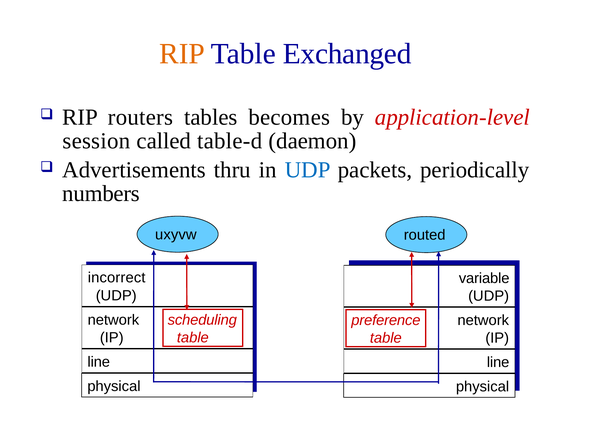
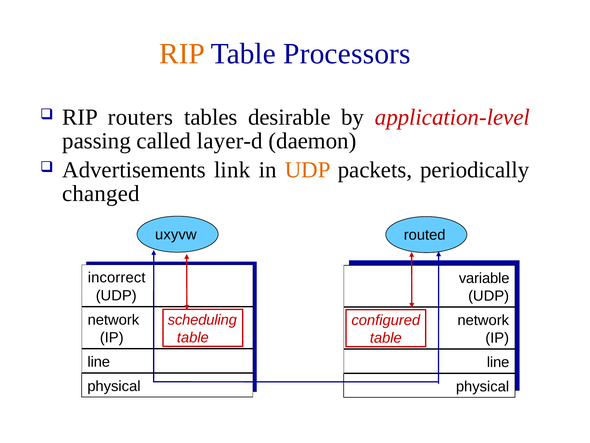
Exchanged: Exchanged -> Processors
becomes: becomes -> desirable
session: session -> passing
table-d: table-d -> layer-d
thru: thru -> link
UDP at (308, 170) colour: blue -> orange
numbers: numbers -> changed
preference: preference -> configured
